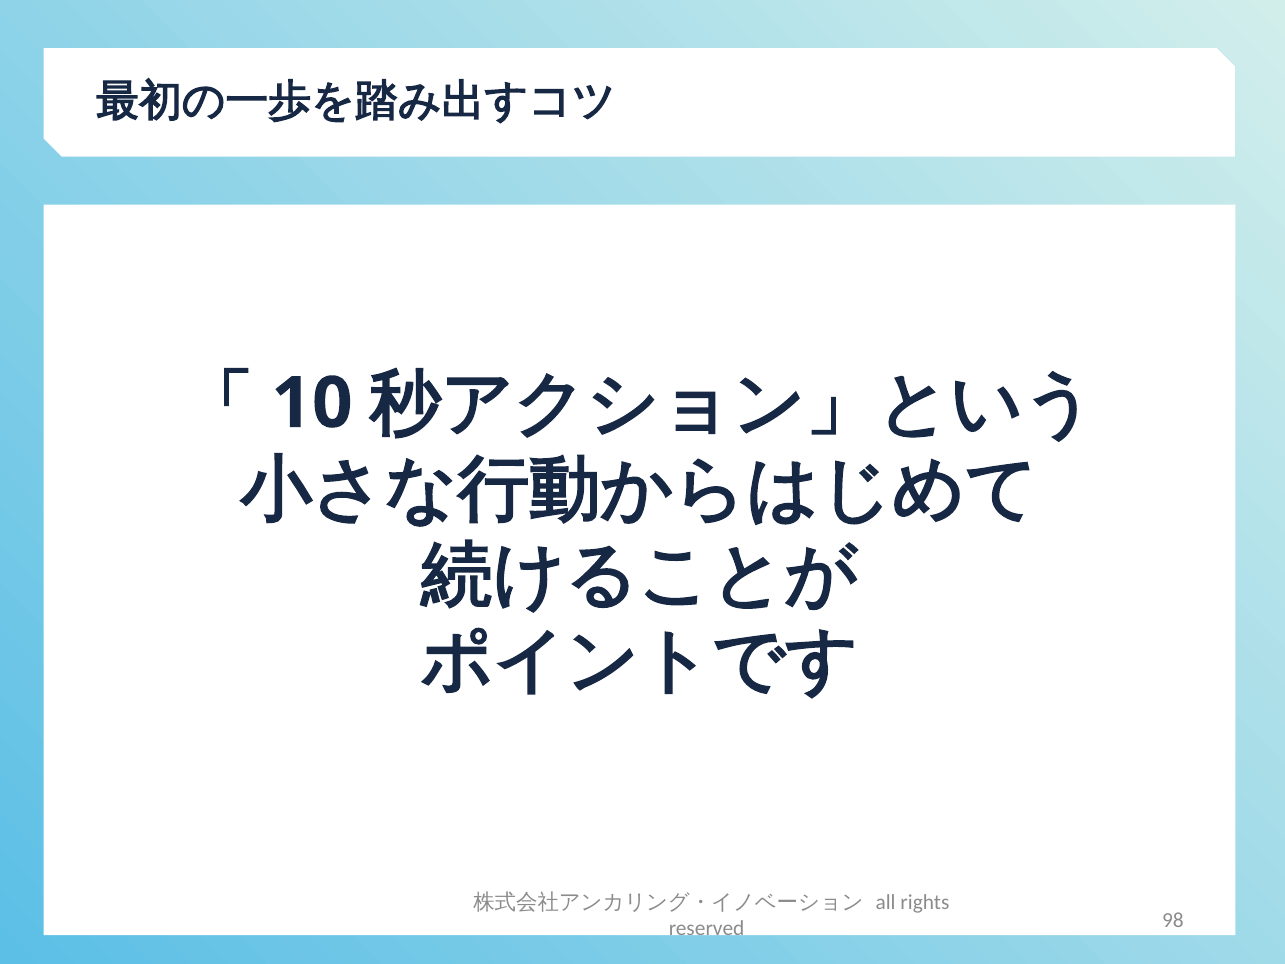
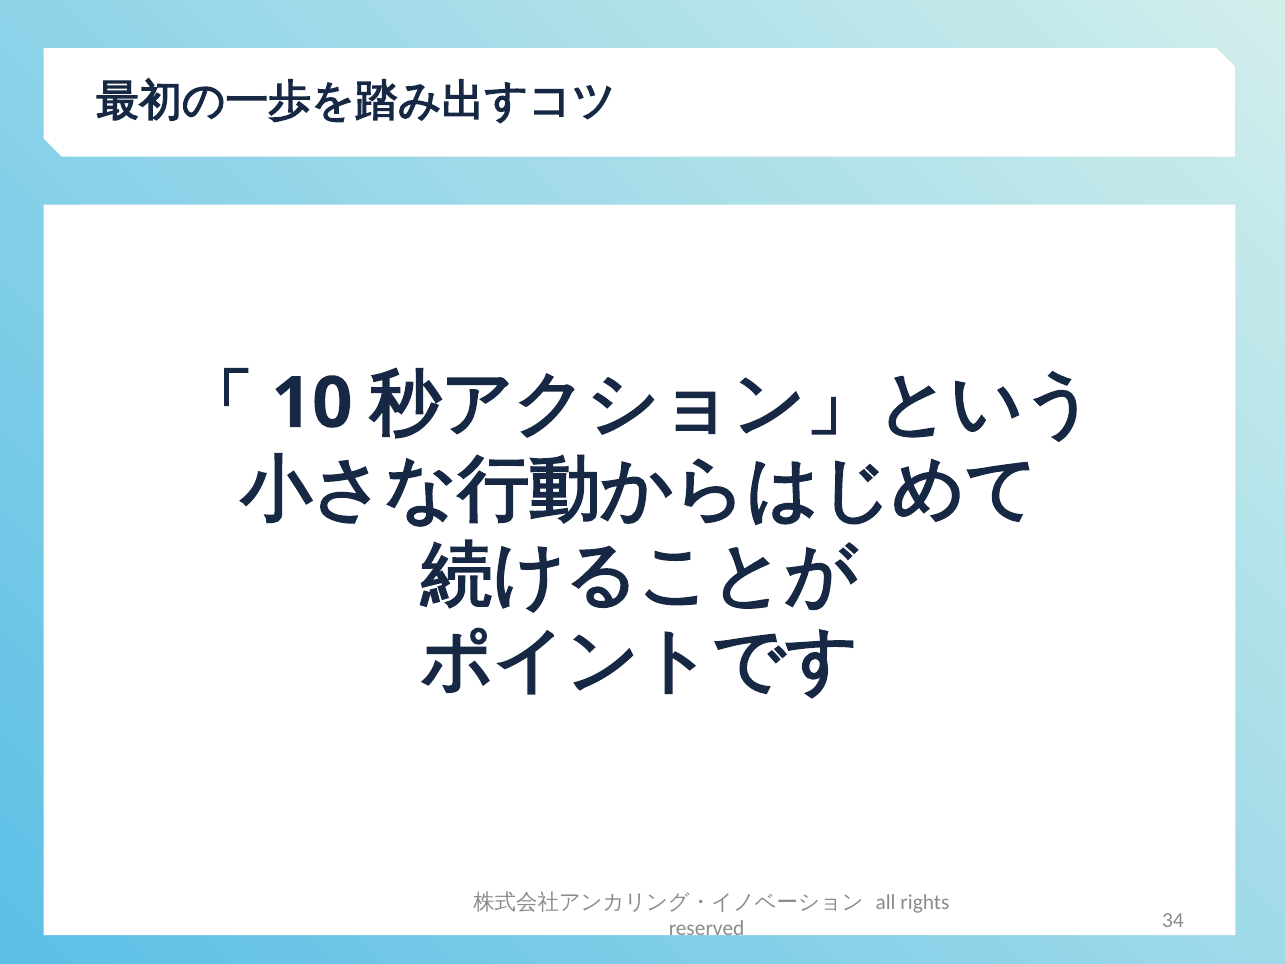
98: 98 -> 34
